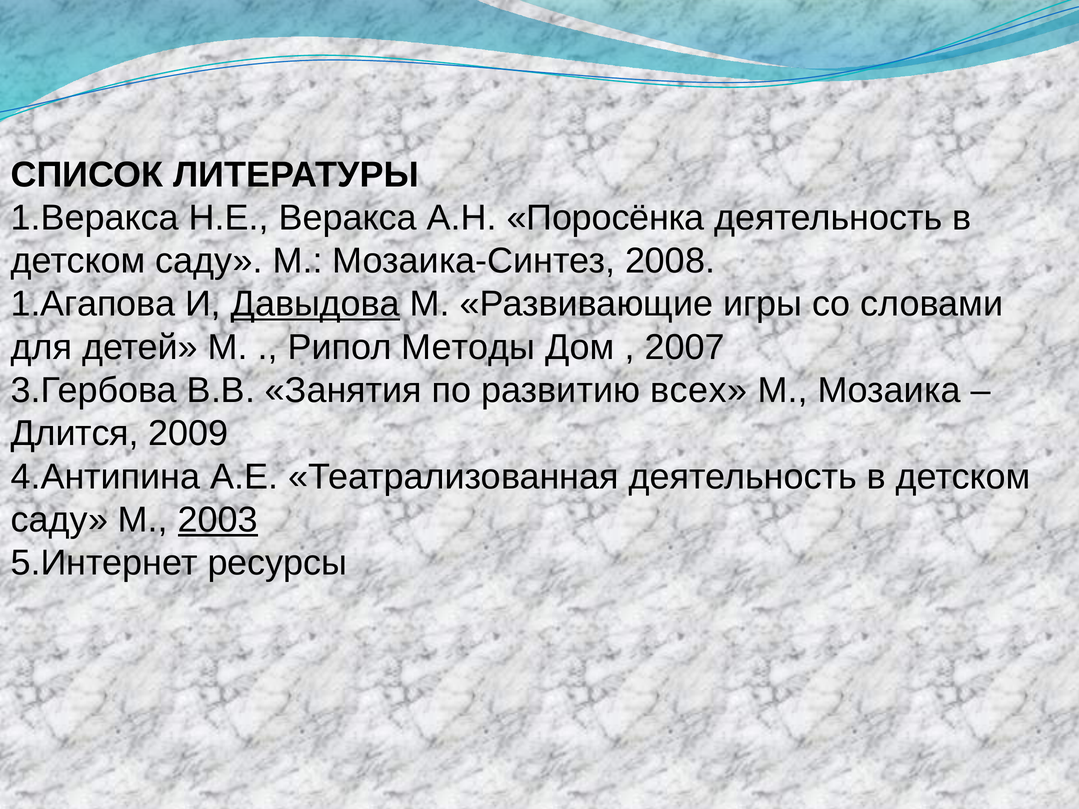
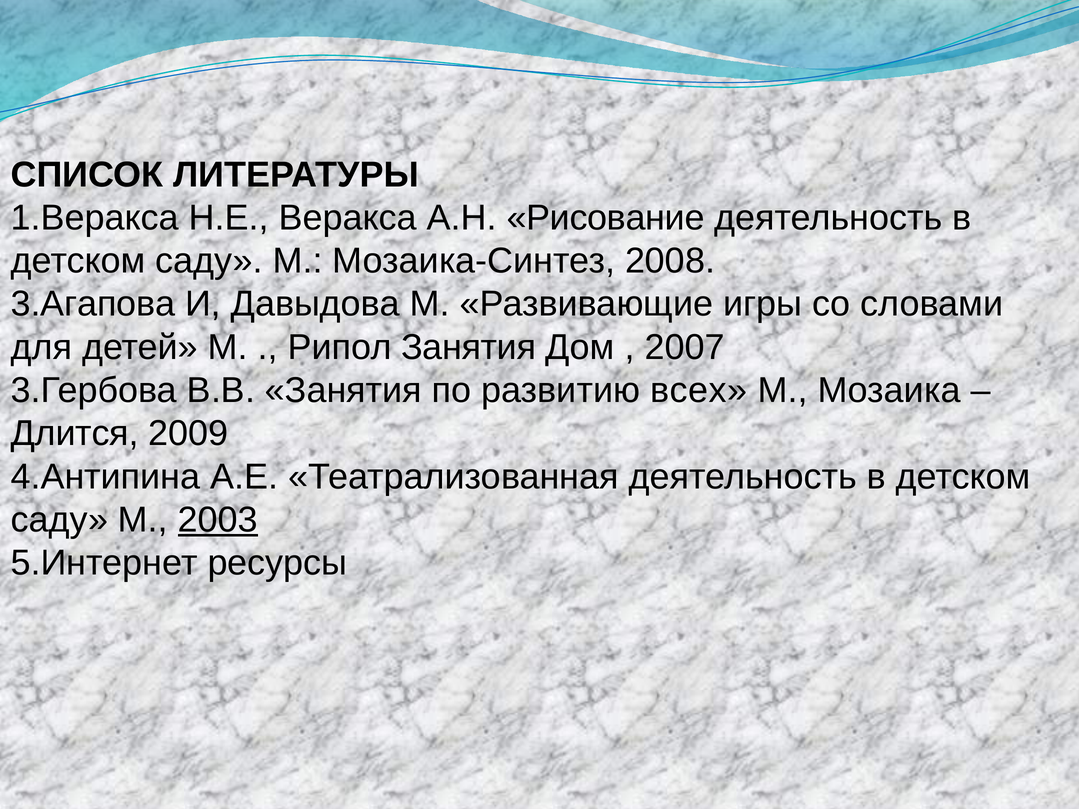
Поросёнка: Поросёнка -> Рисование
1.Агапова: 1.Агапова -> 3.Агапова
Давыдова underline: present -> none
Рипол Методы: Методы -> Занятия
